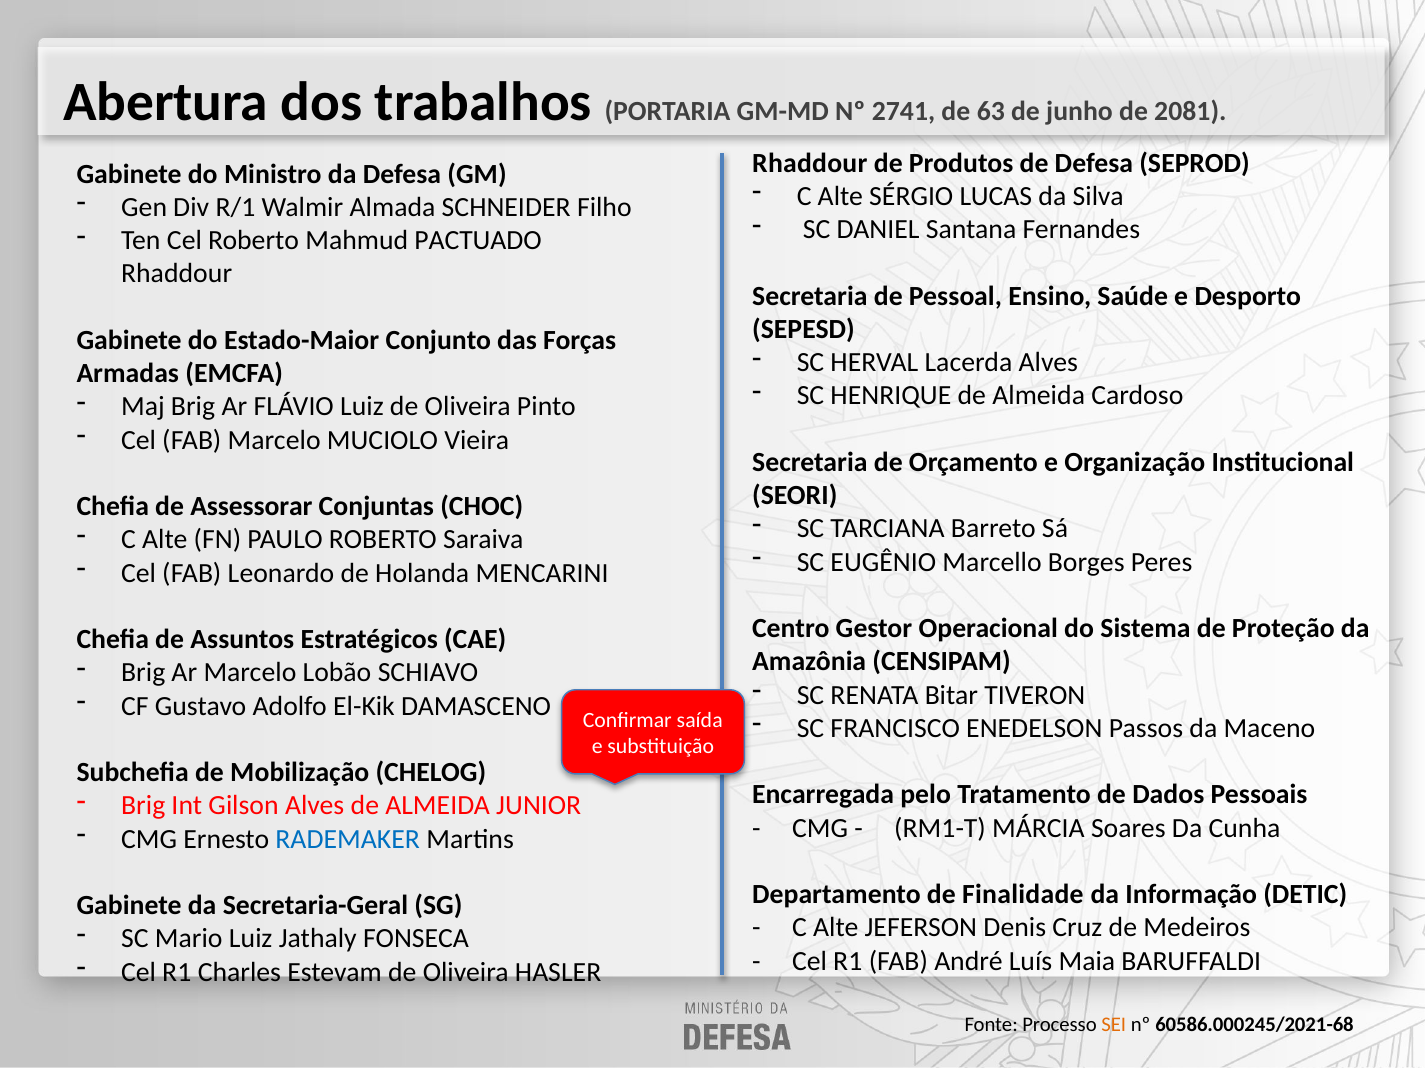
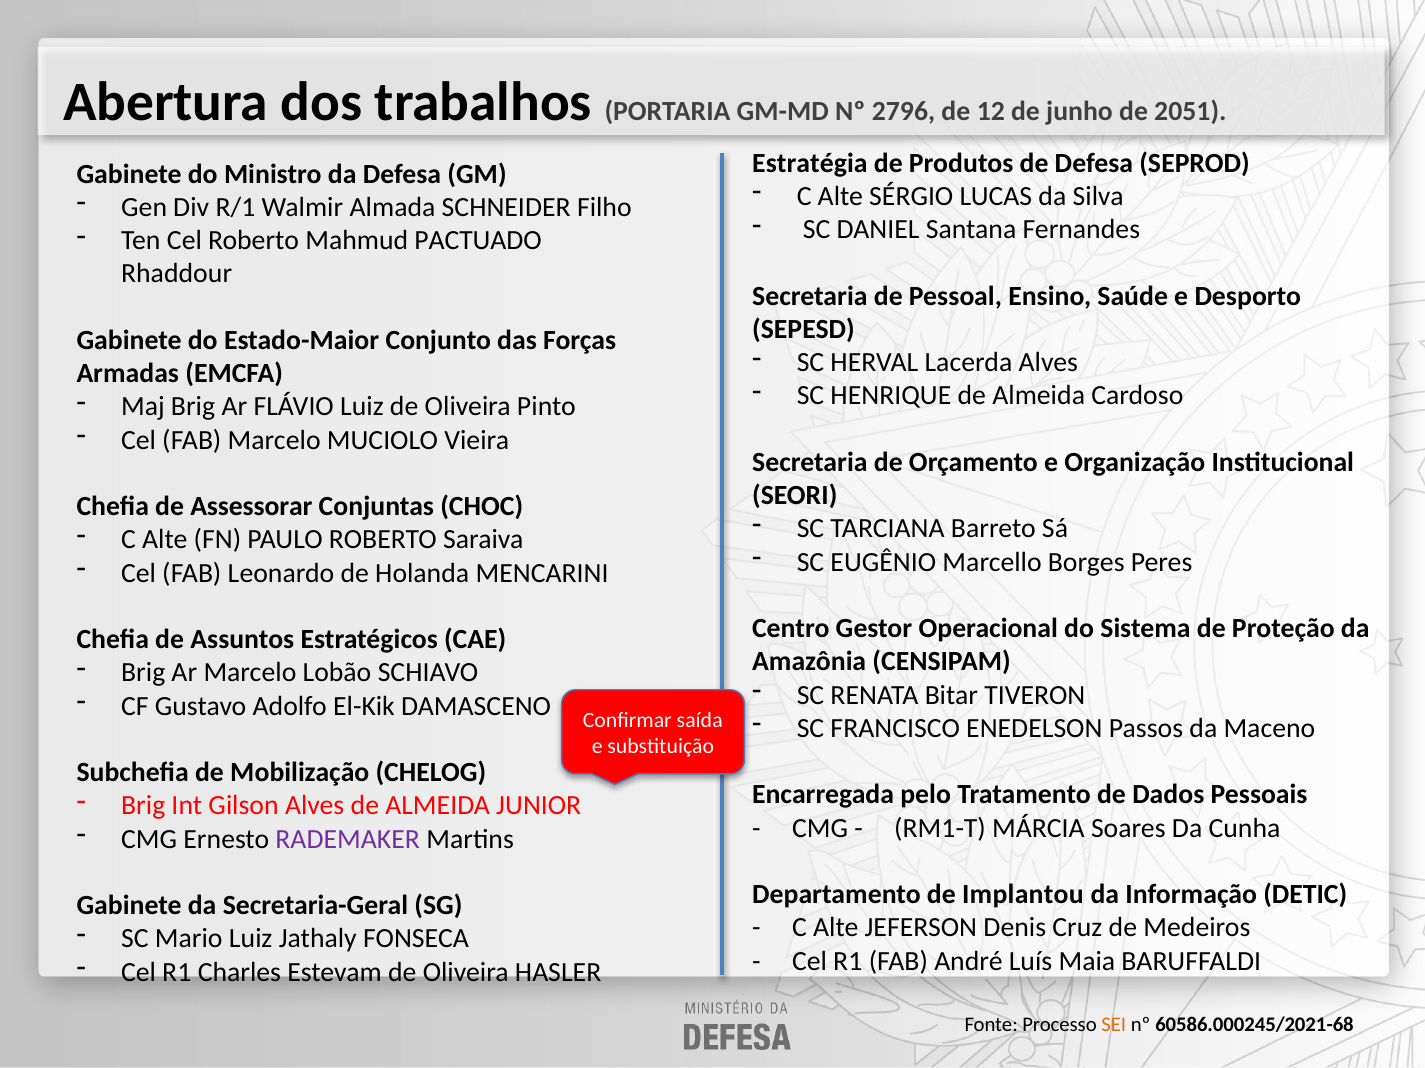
2741: 2741 -> 2796
63: 63 -> 12
2081: 2081 -> 2051
Rhaddour at (810, 163): Rhaddour -> Estratégia
RADEMAKER colour: blue -> purple
Finalidade: Finalidade -> Implantou
